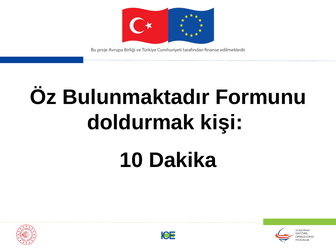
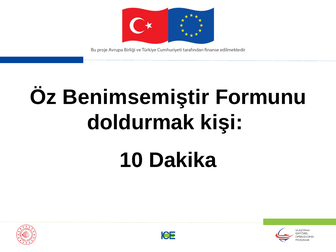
Bulunmaktadır: Bulunmaktadır -> Benimsemiştir
